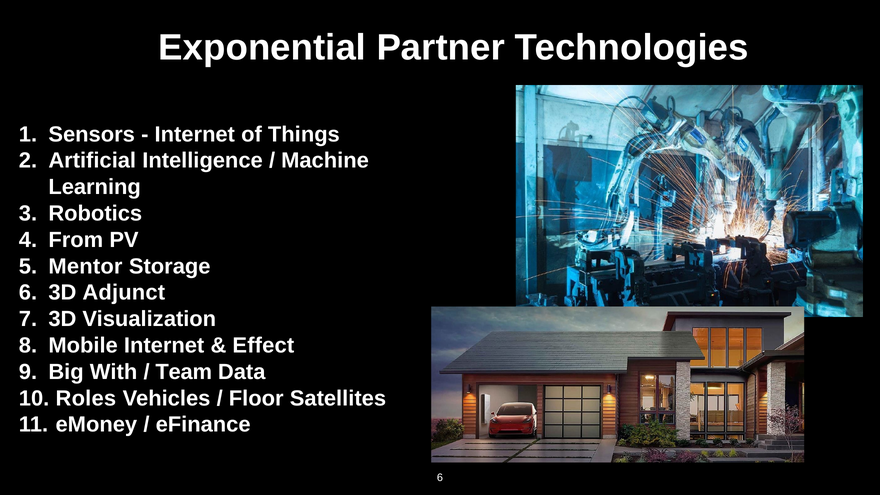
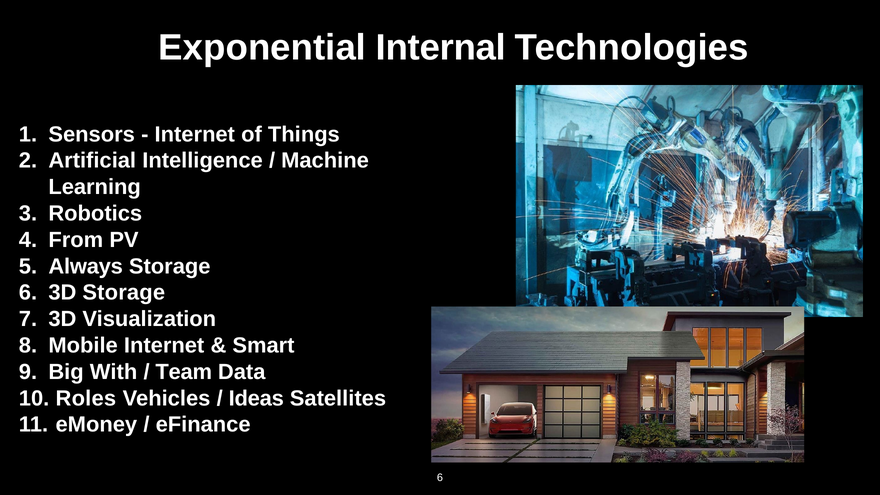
Partner: Partner -> Internal
Mentor: Mentor -> Always
3D Adjunct: Adjunct -> Storage
Effect: Effect -> Smart
Floor: Floor -> Ideas
